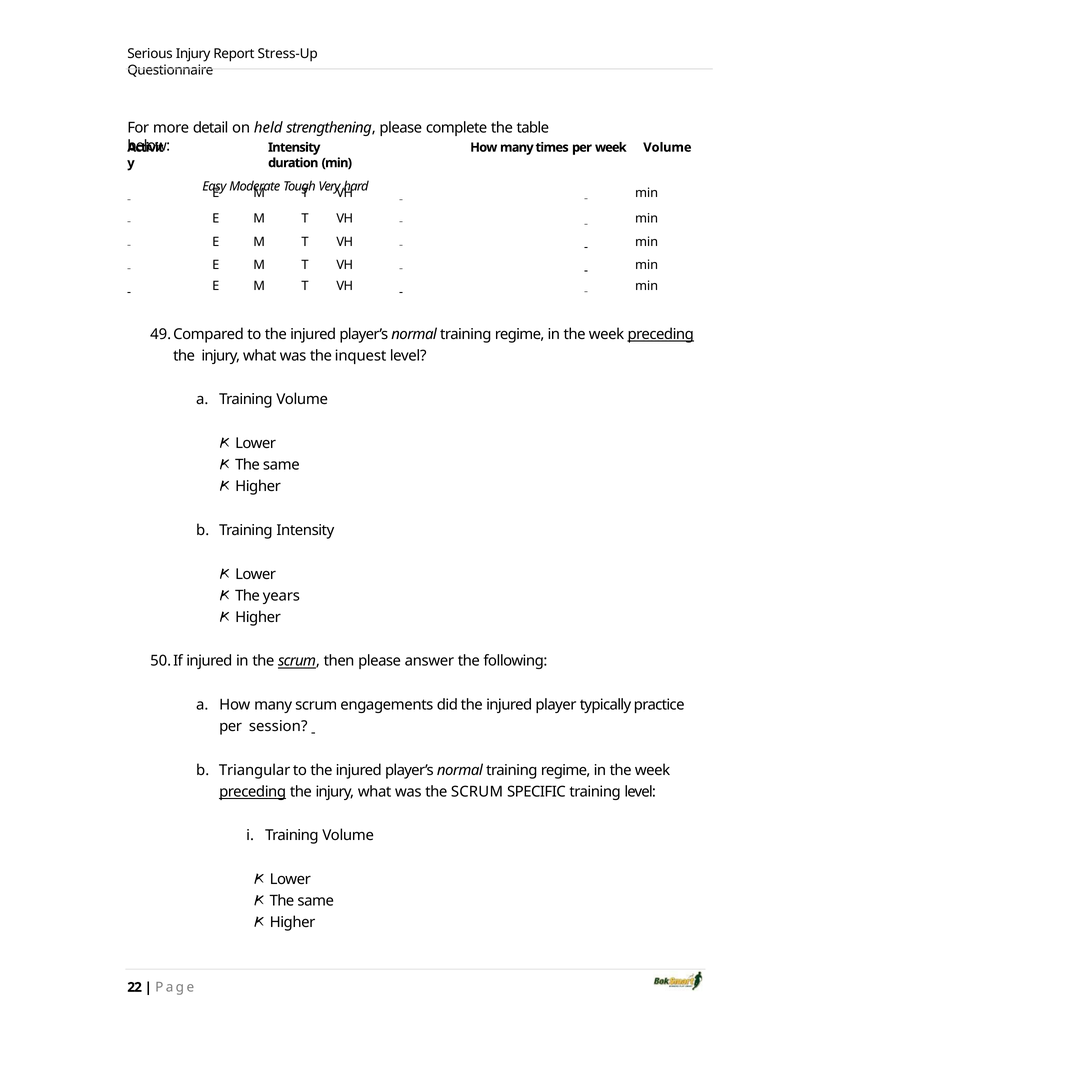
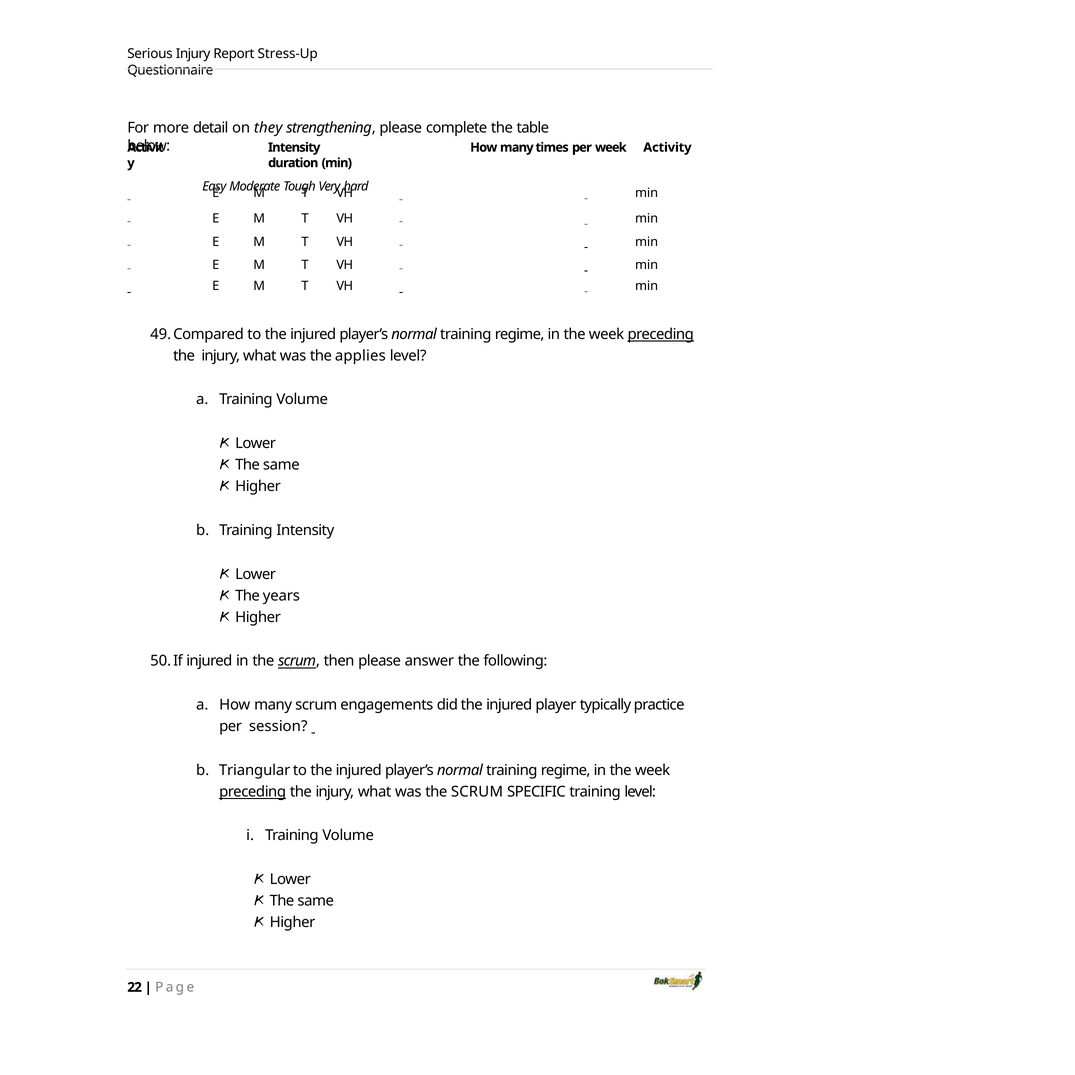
held: held -> they
week Volume: Volume -> Activity
inquest: inquest -> applies
